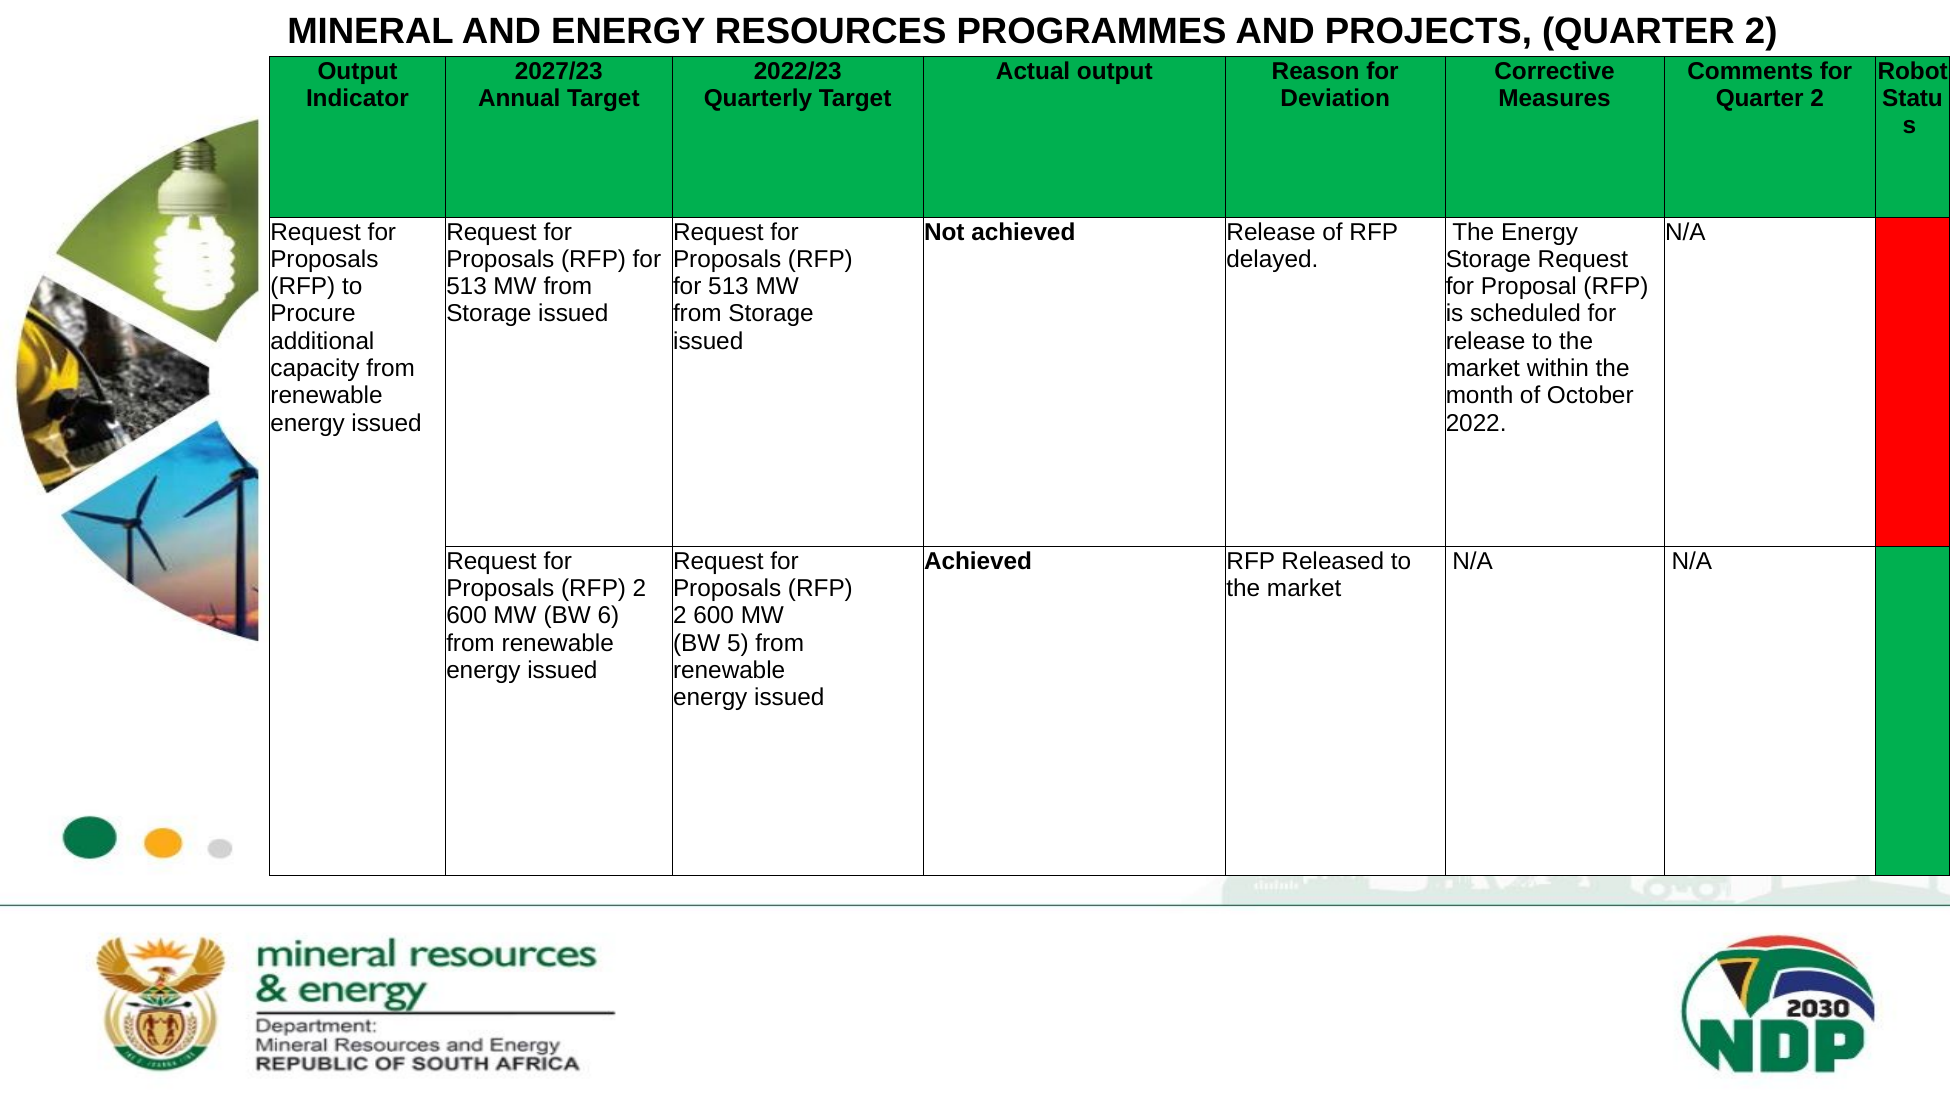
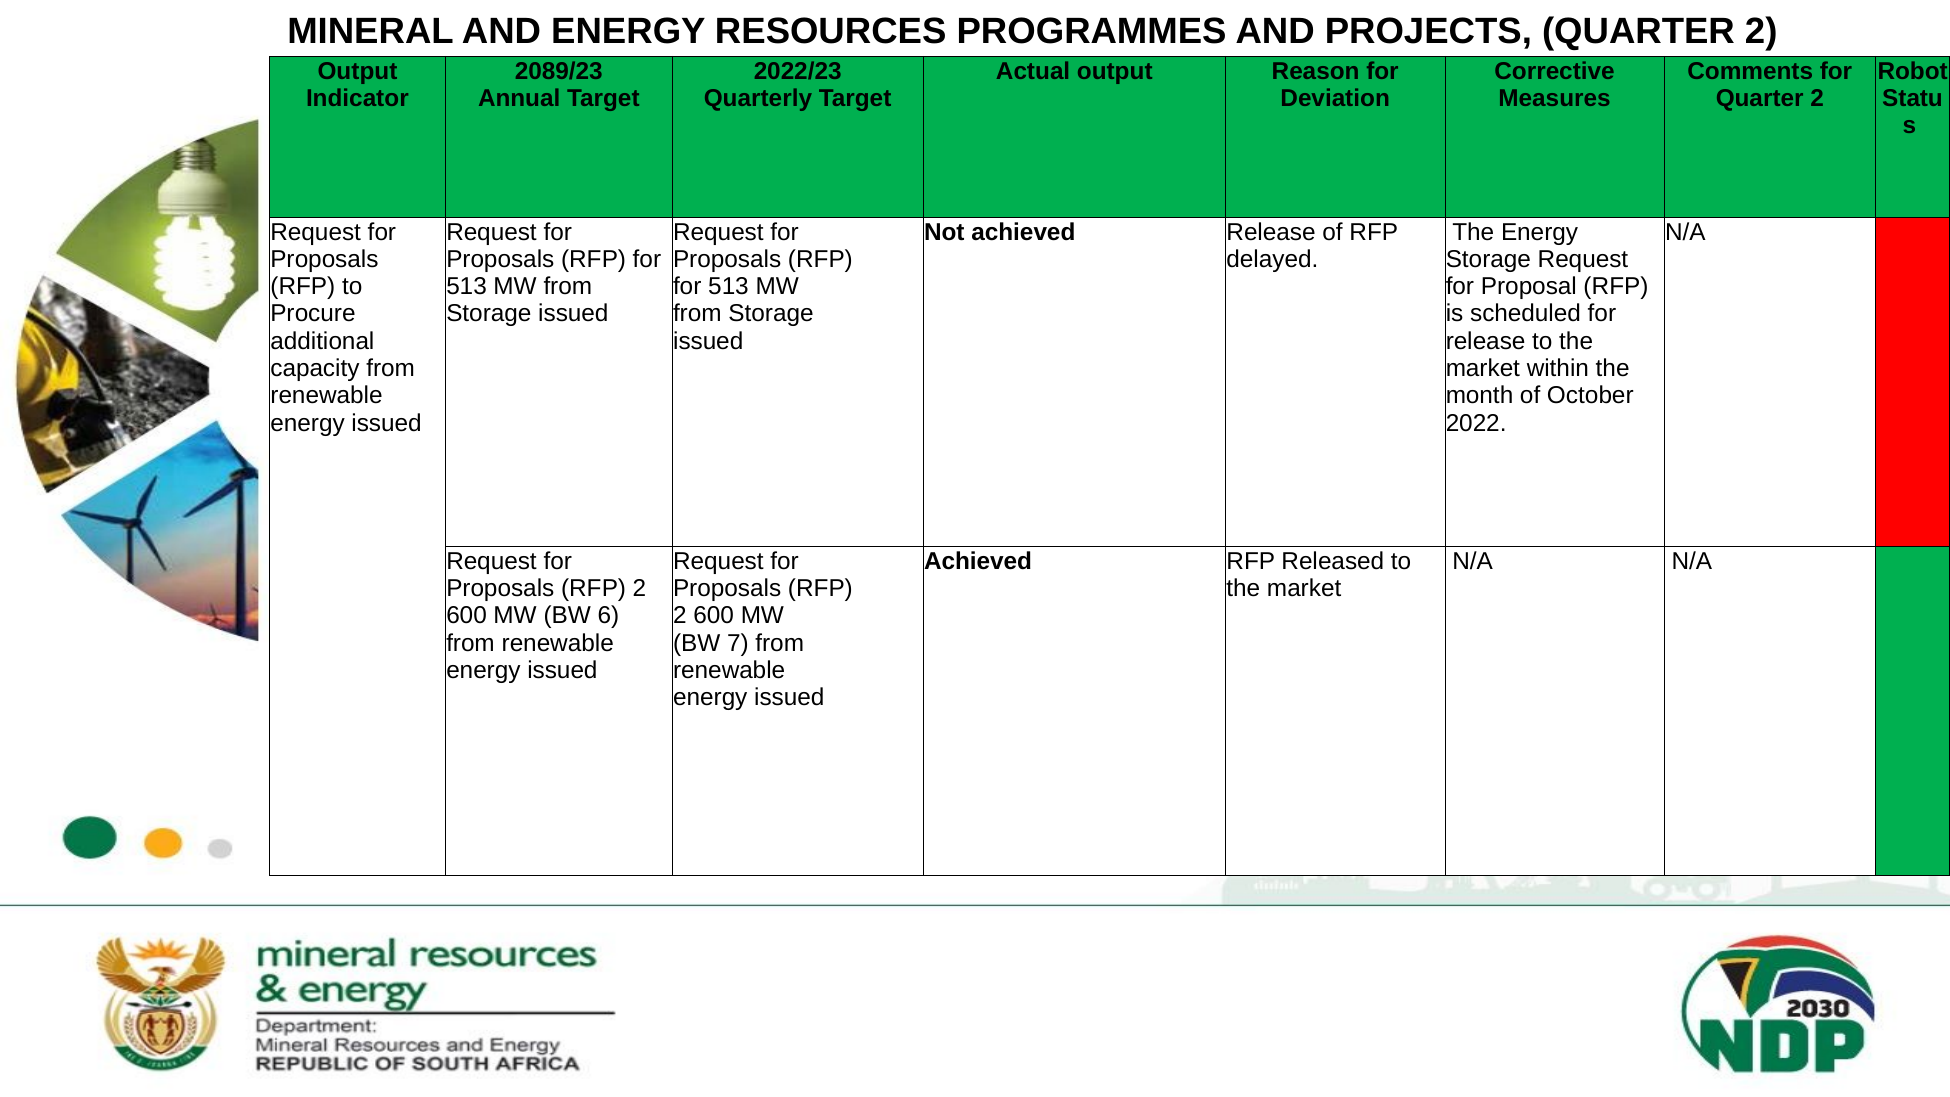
2027/23: 2027/23 -> 2089/23
5: 5 -> 7
